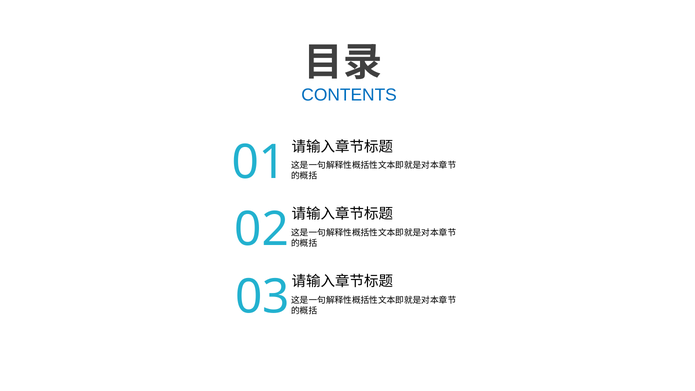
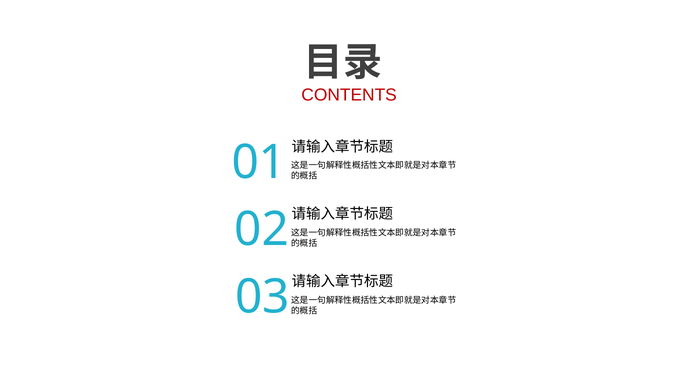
CONTENTS colour: blue -> red
